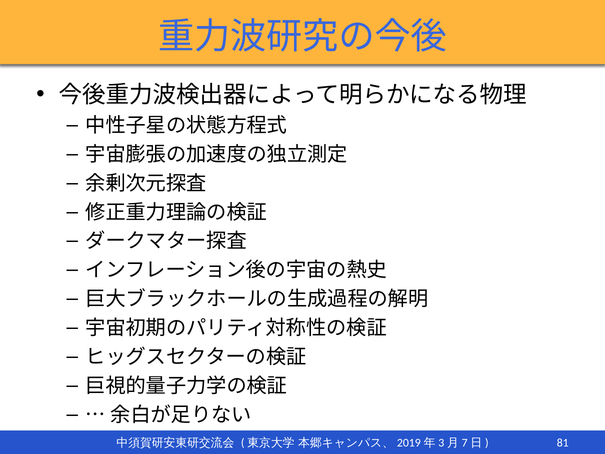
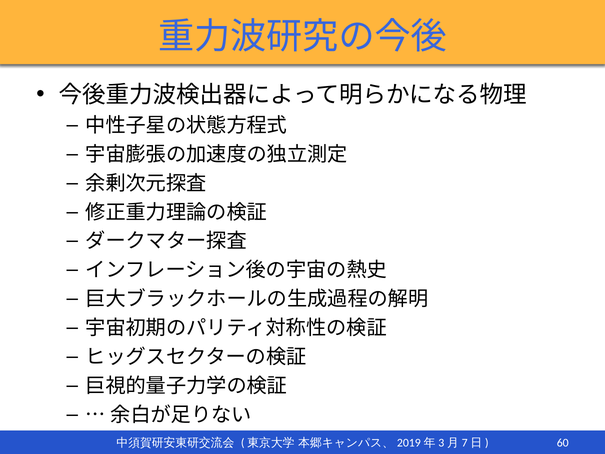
81: 81 -> 60
